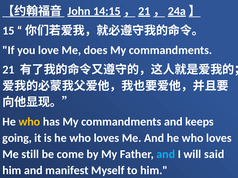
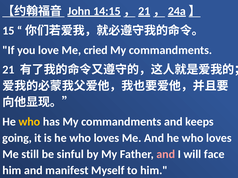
does: does -> cried
come: come -> sinful
and at (166, 155) colour: light blue -> pink
said: said -> face
